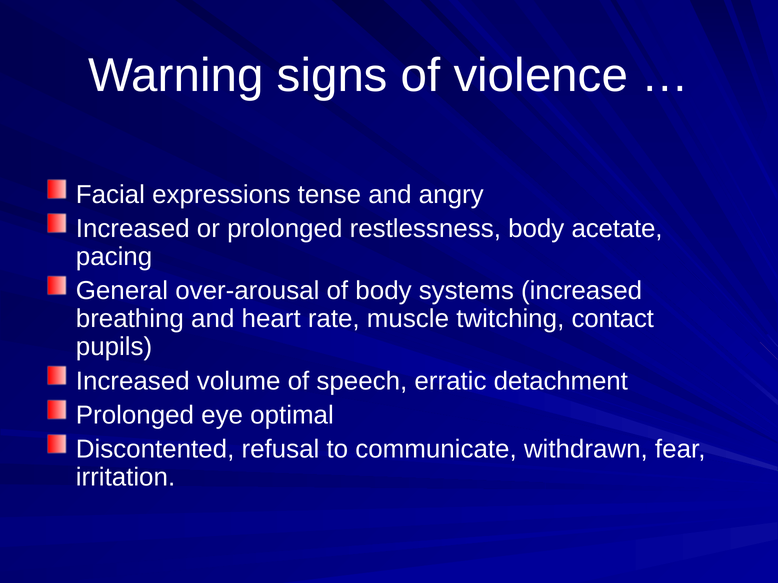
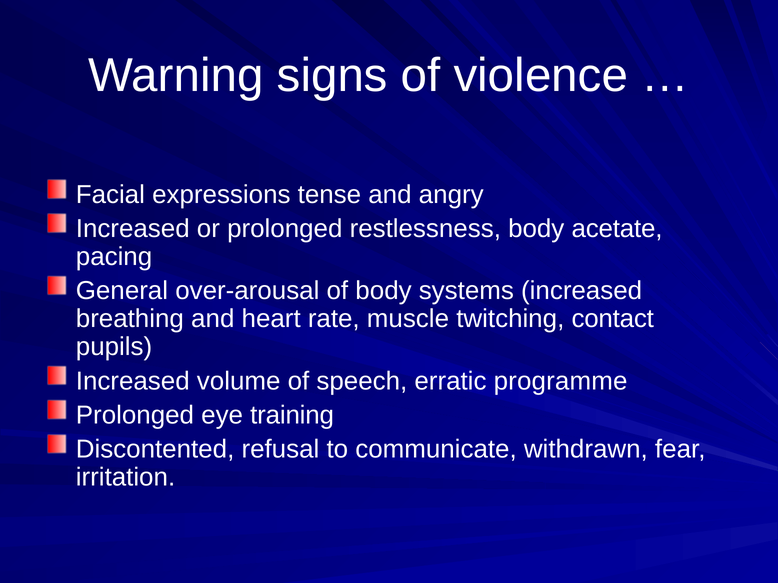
detachment: detachment -> programme
optimal: optimal -> training
